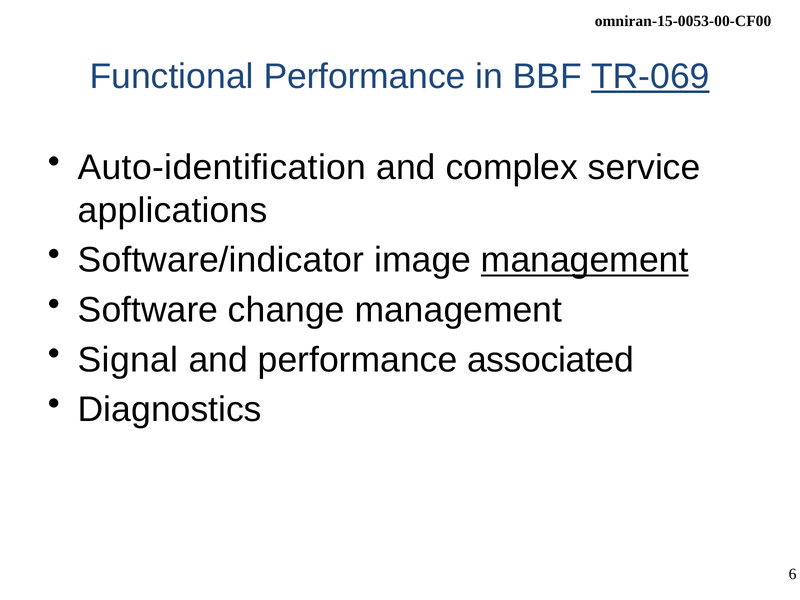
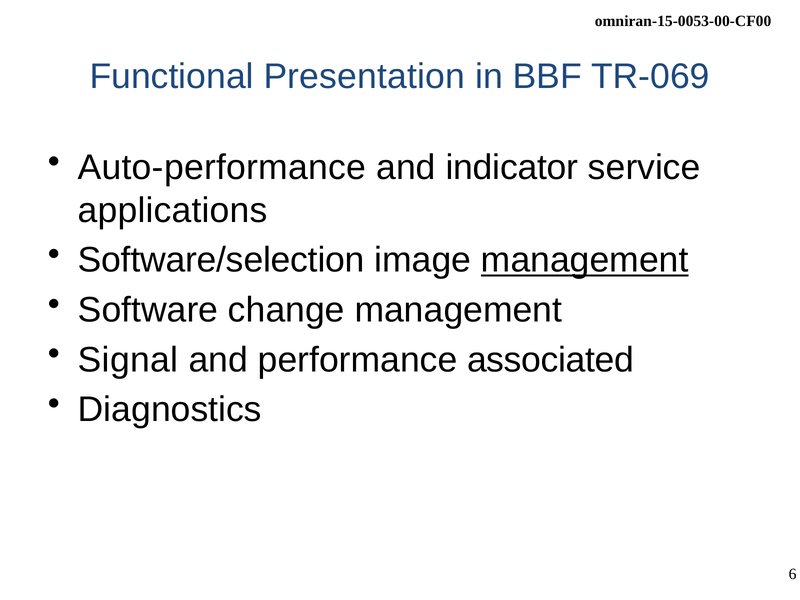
Functional Performance: Performance -> Presentation
TR-069 underline: present -> none
Auto-identification: Auto-identification -> Auto-performance
complex: complex -> indicator
Software/indicator: Software/indicator -> Software/selection
